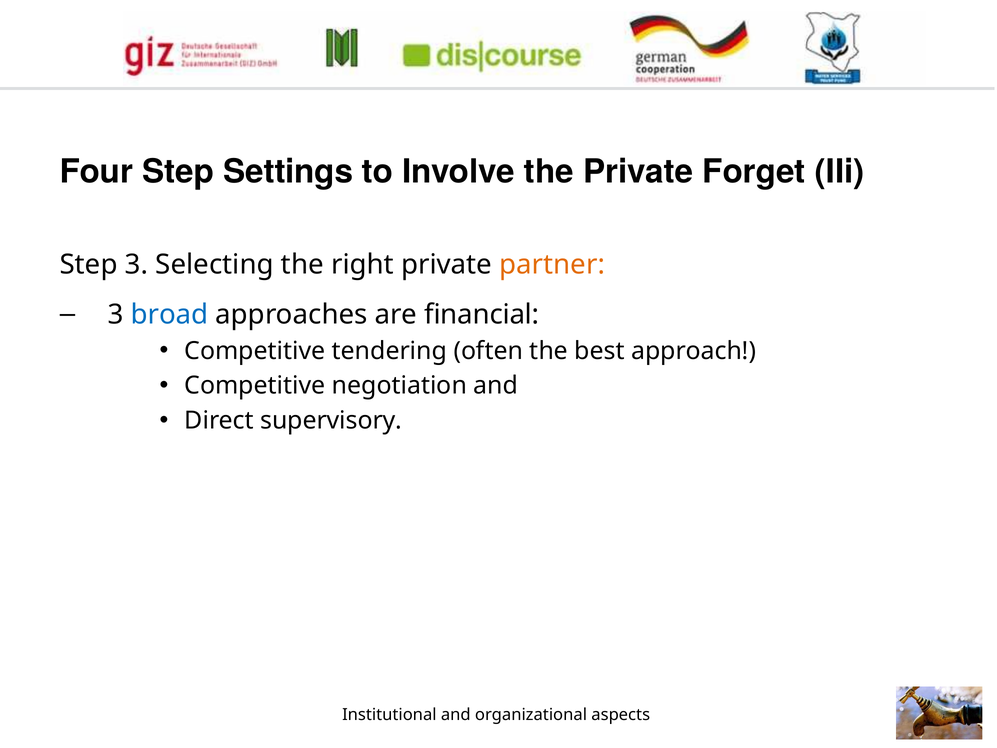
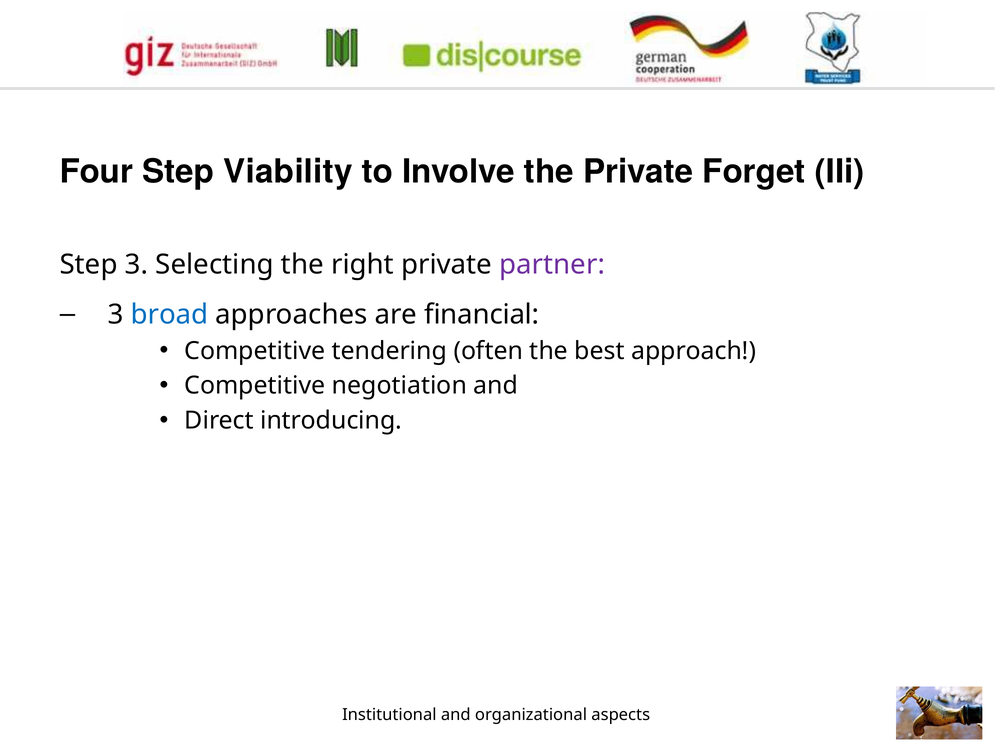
Settings: Settings -> Viability
partner colour: orange -> purple
supervisory: supervisory -> introducing
